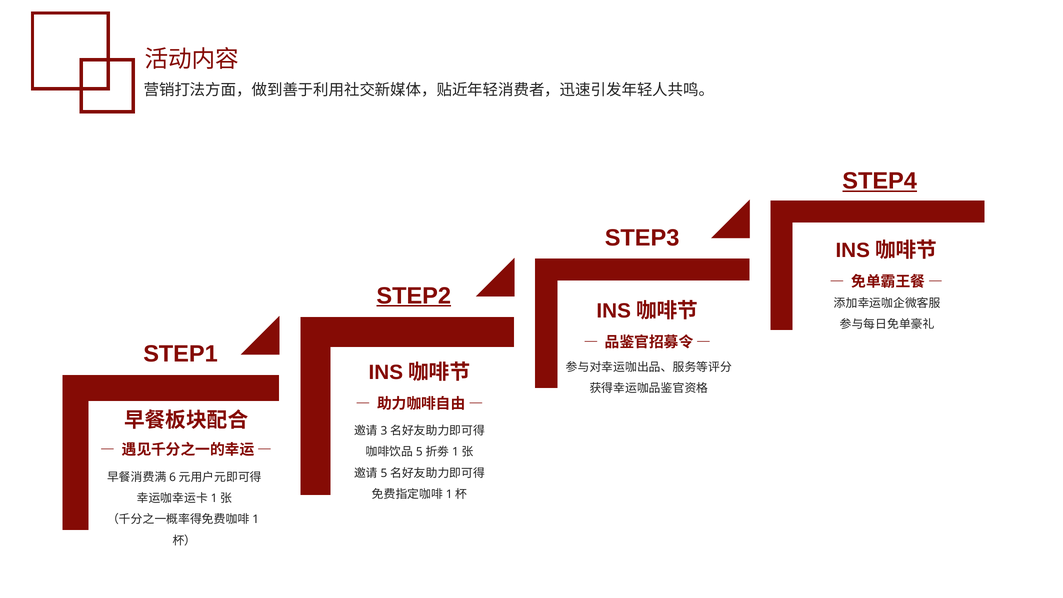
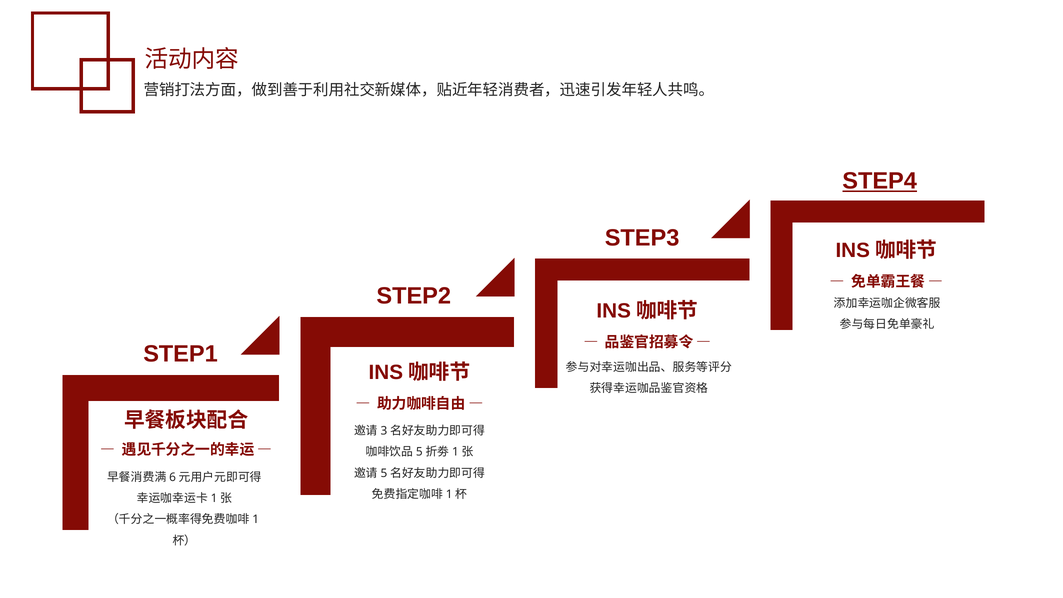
STEP2 underline: present -> none
